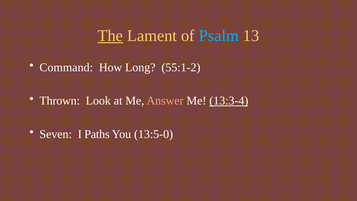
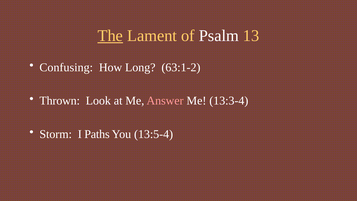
Psalm colour: light blue -> white
Command: Command -> Confusing
55:1-2: 55:1-2 -> 63:1-2
13:3-4 underline: present -> none
Seven: Seven -> Storm
13:5-0: 13:5-0 -> 13:5-4
